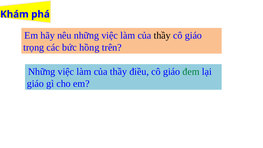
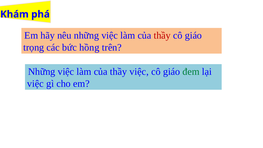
thầy at (162, 36) colour: black -> red
thầy điều: điều -> việc
giáo at (35, 84): giáo -> việc
